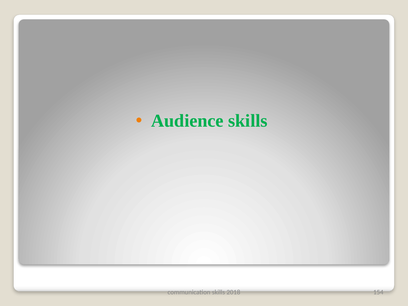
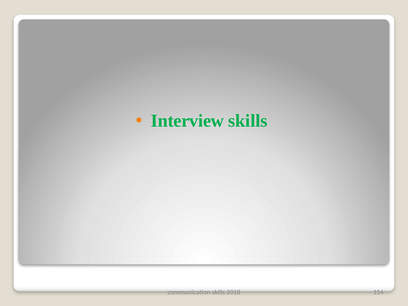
Audience: Audience -> Interview
